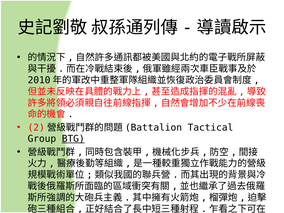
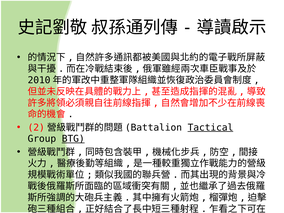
Tactical underline: none -> present
